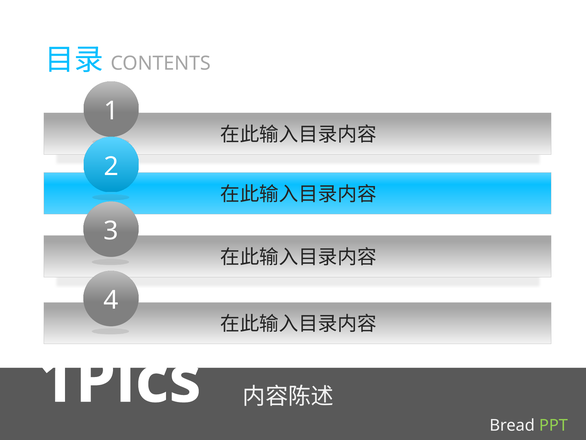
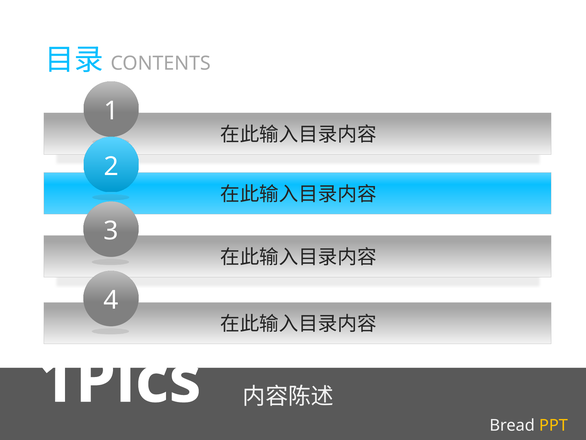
PPT colour: light green -> yellow
